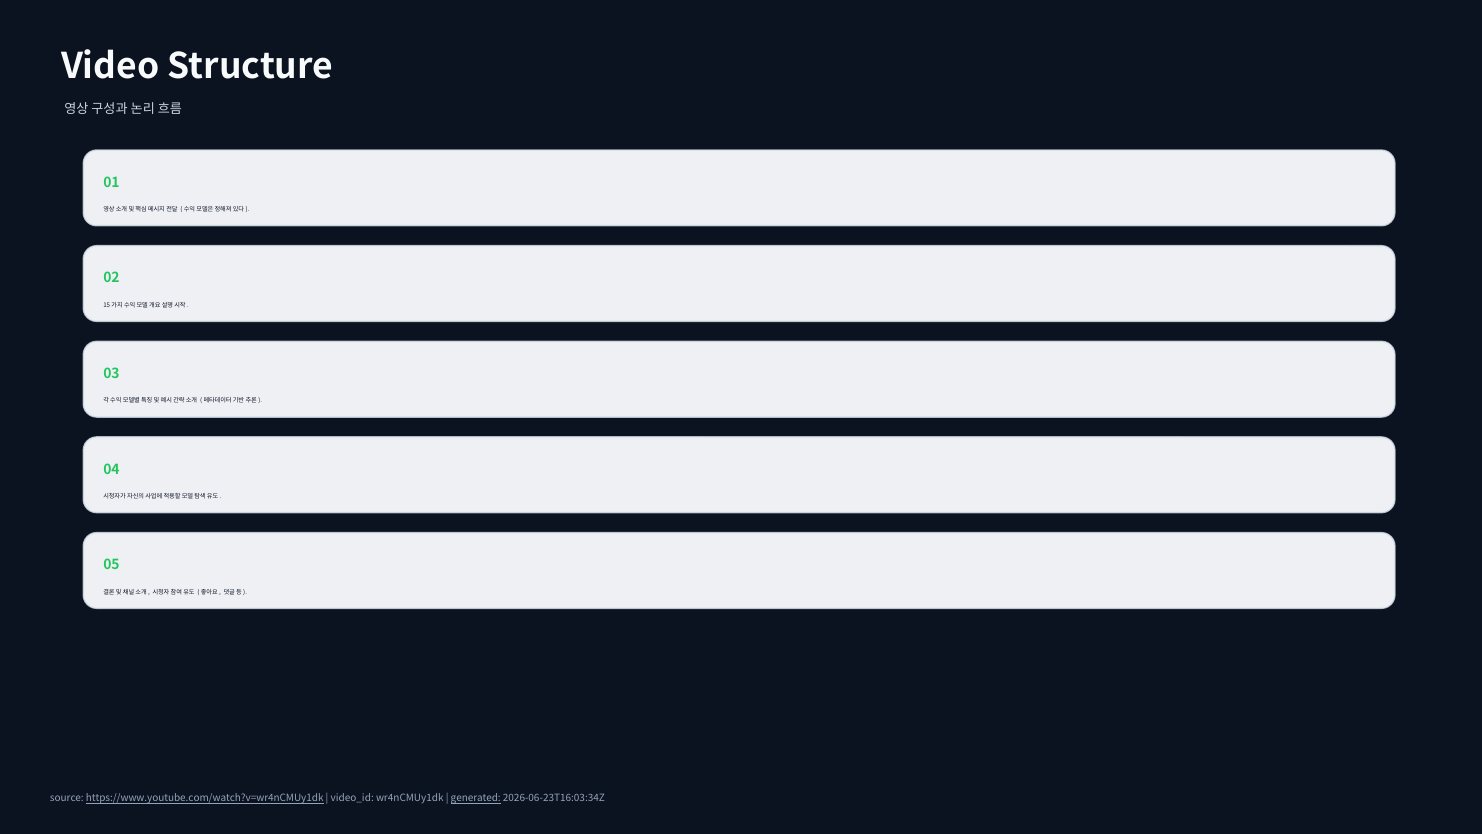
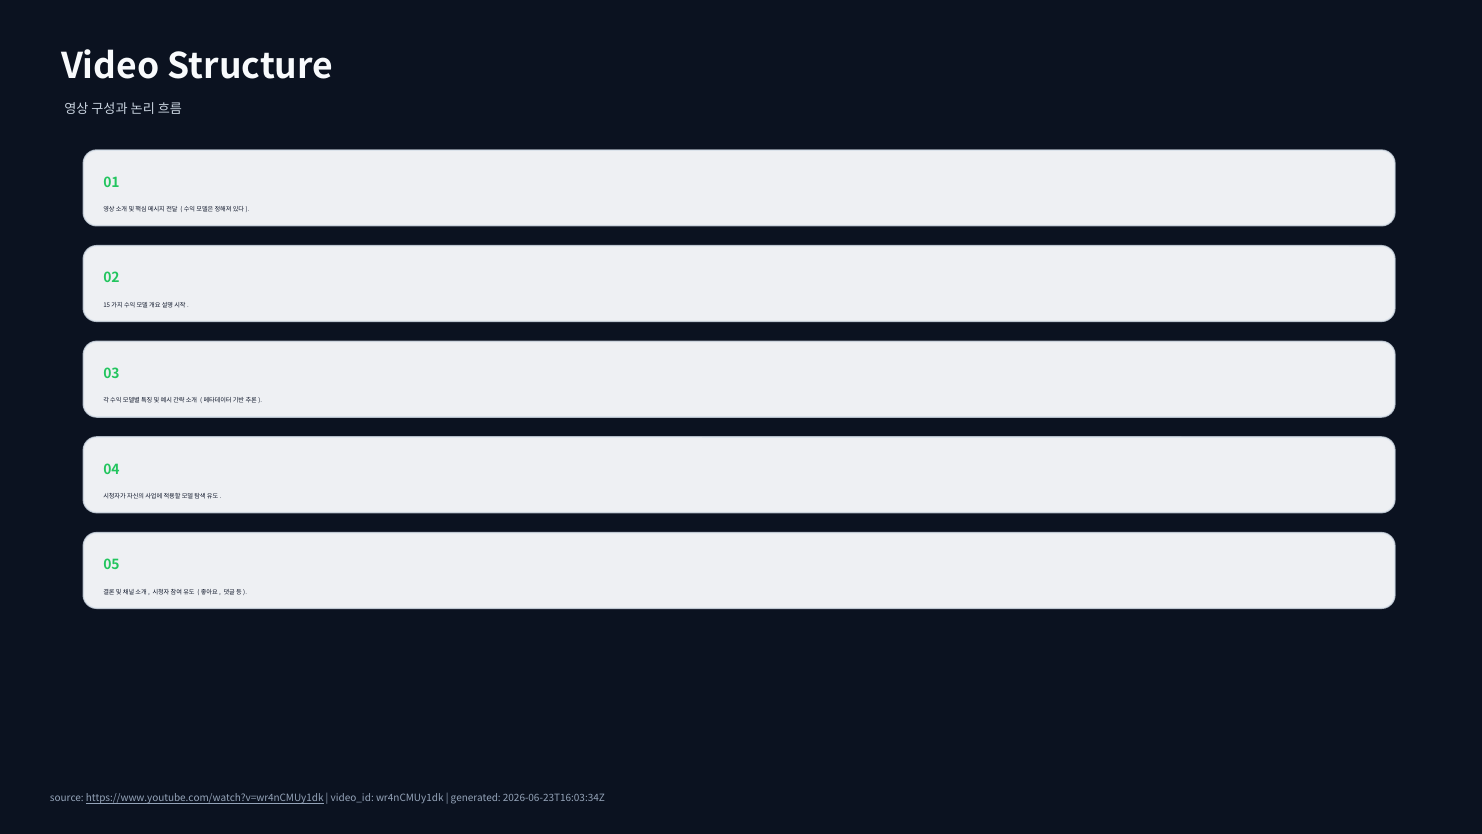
generated underline: present -> none
